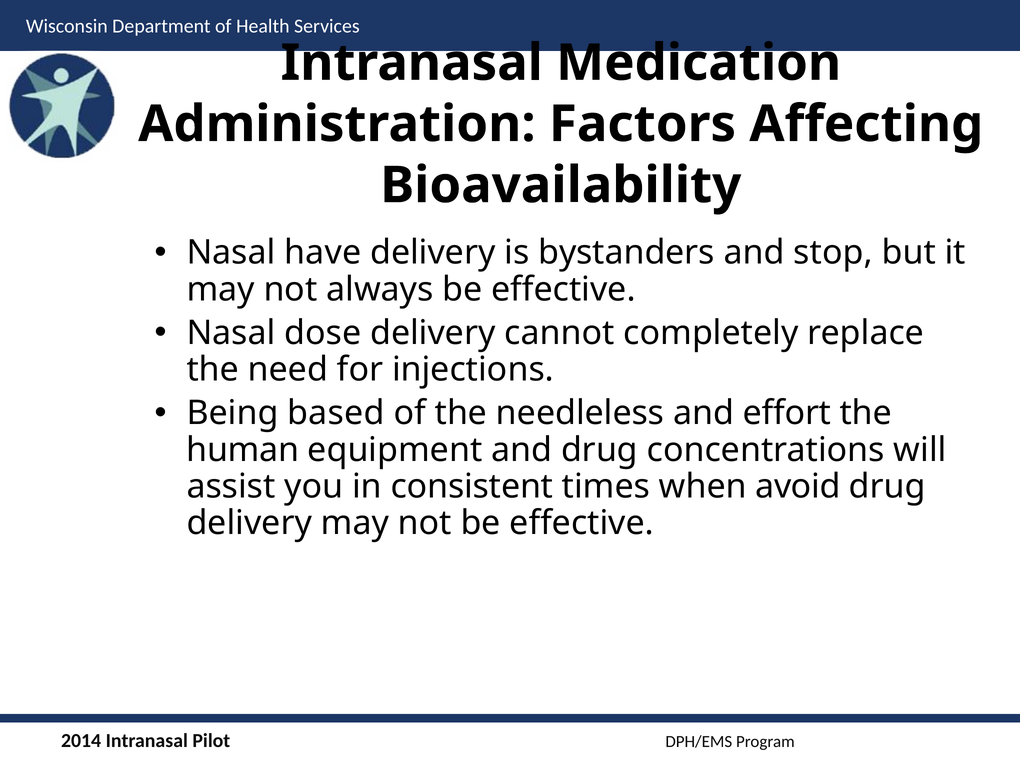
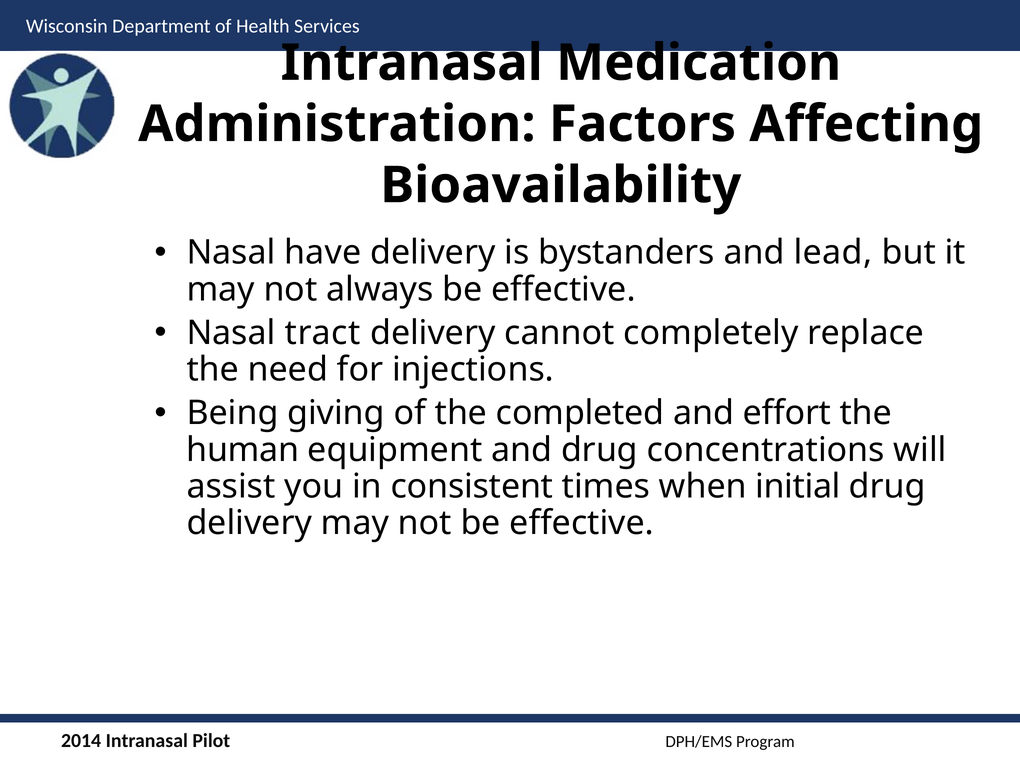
stop: stop -> lead
dose: dose -> tract
based: based -> giving
needleless: needleless -> completed
avoid: avoid -> initial
